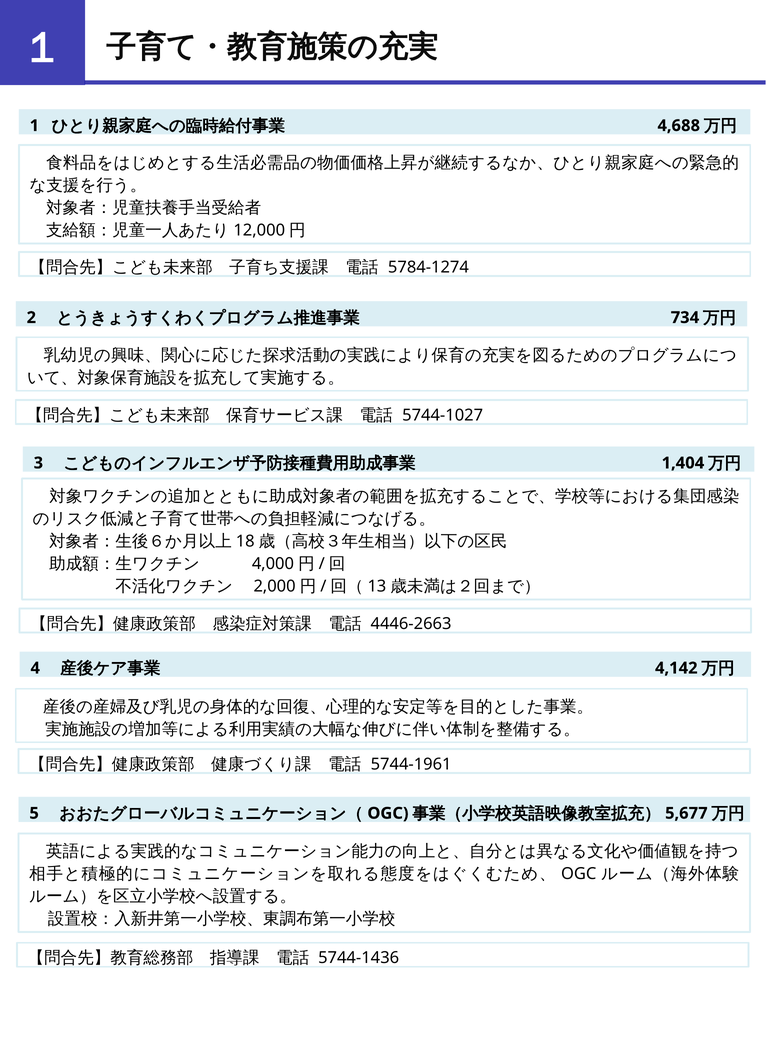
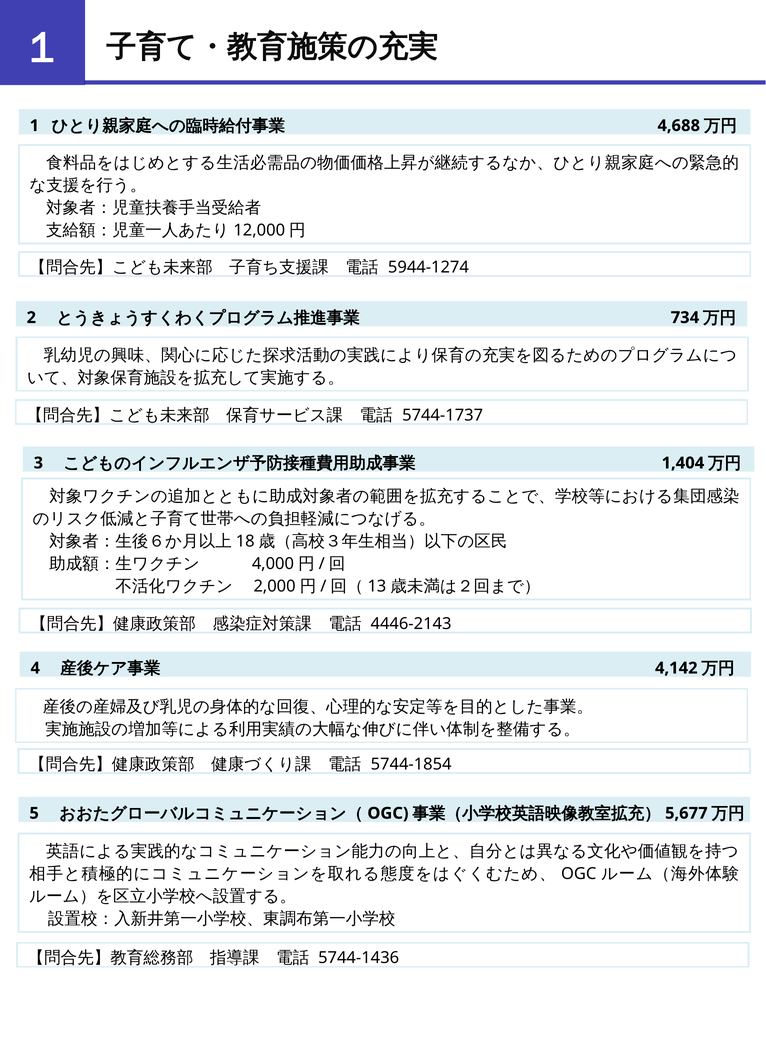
5784-1274: 5784-1274 -> 5944-1274
5744-1027: 5744-1027 -> 5744-1737
4446-2663: 4446-2663 -> 4446-2143
5744-1961: 5744-1961 -> 5744-1854
